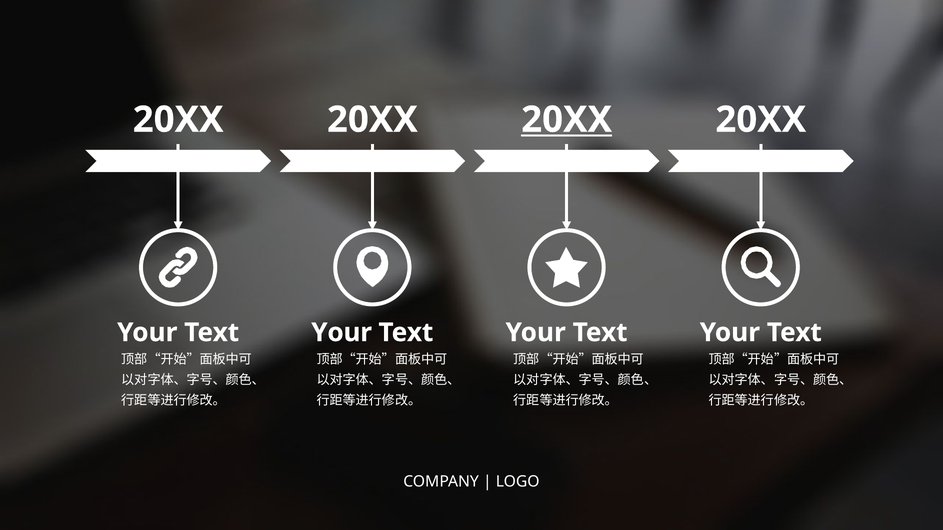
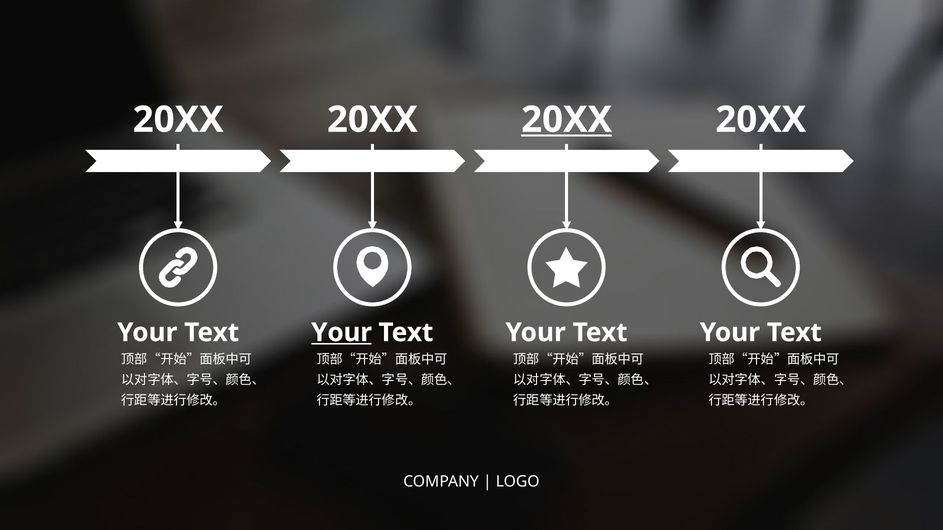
Your at (342, 333) underline: none -> present
